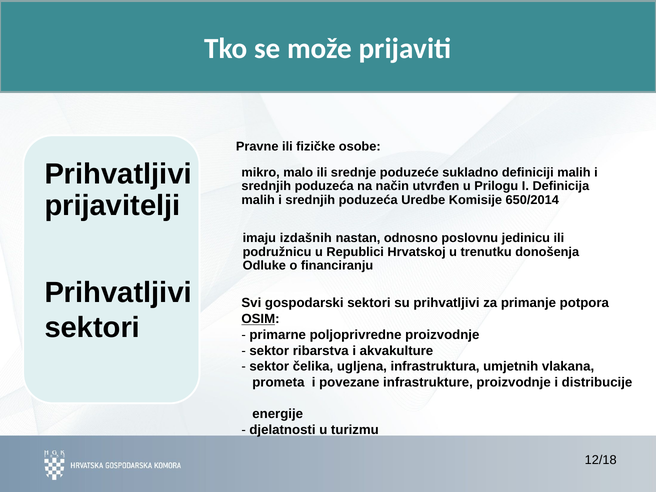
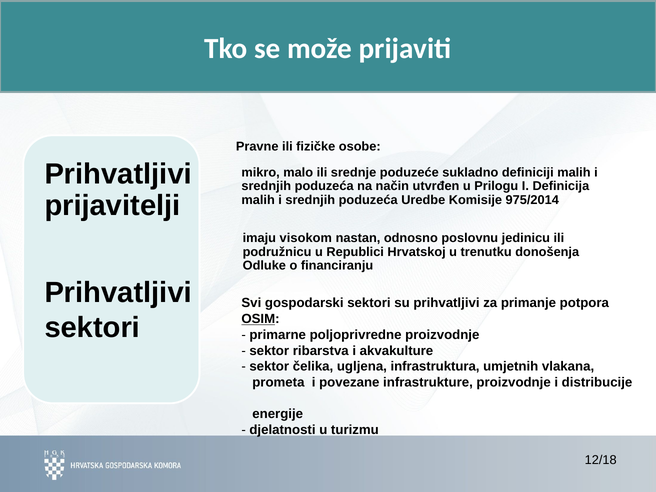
650/2014: 650/2014 -> 975/2014
izdašnih: izdašnih -> visokom
